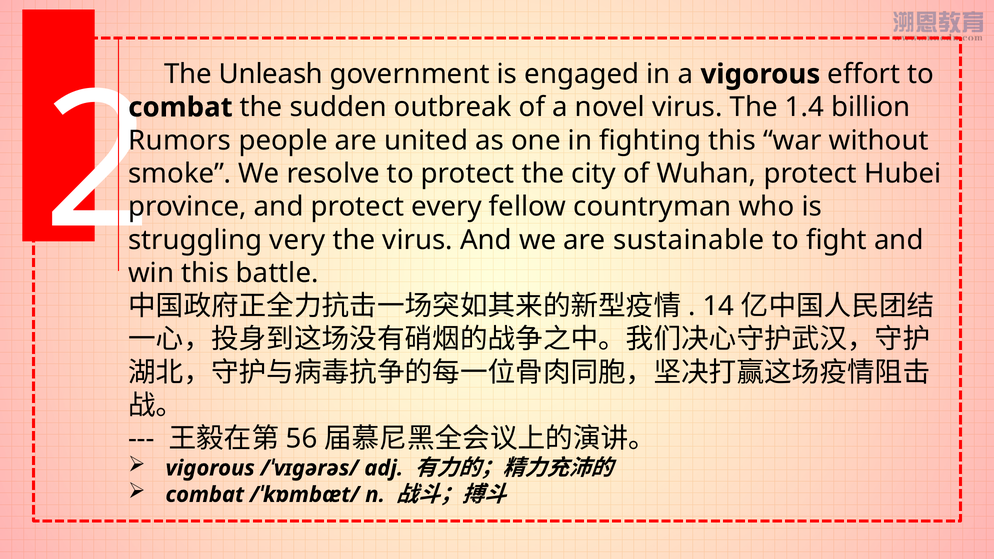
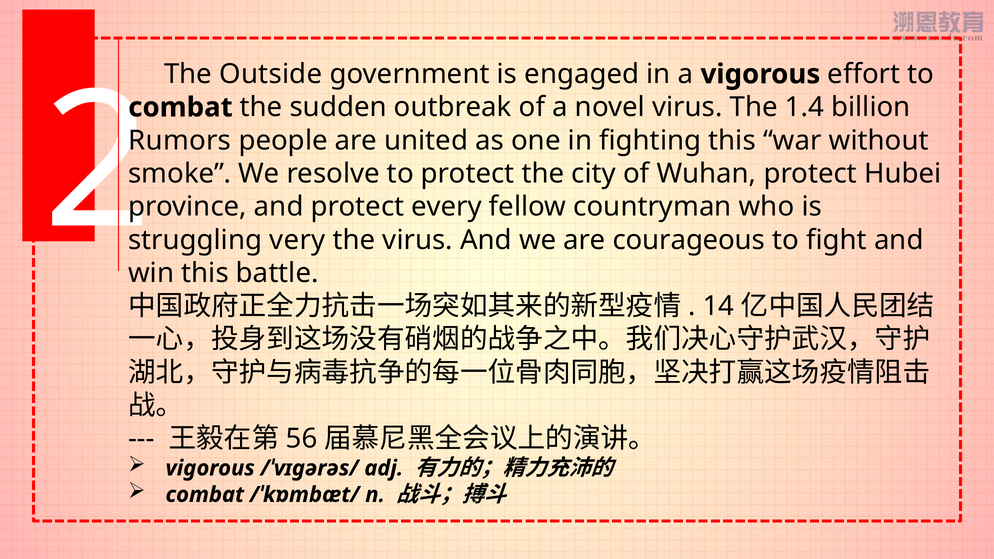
Unleash: Unleash -> Outside
sustainable: sustainable -> courageous
